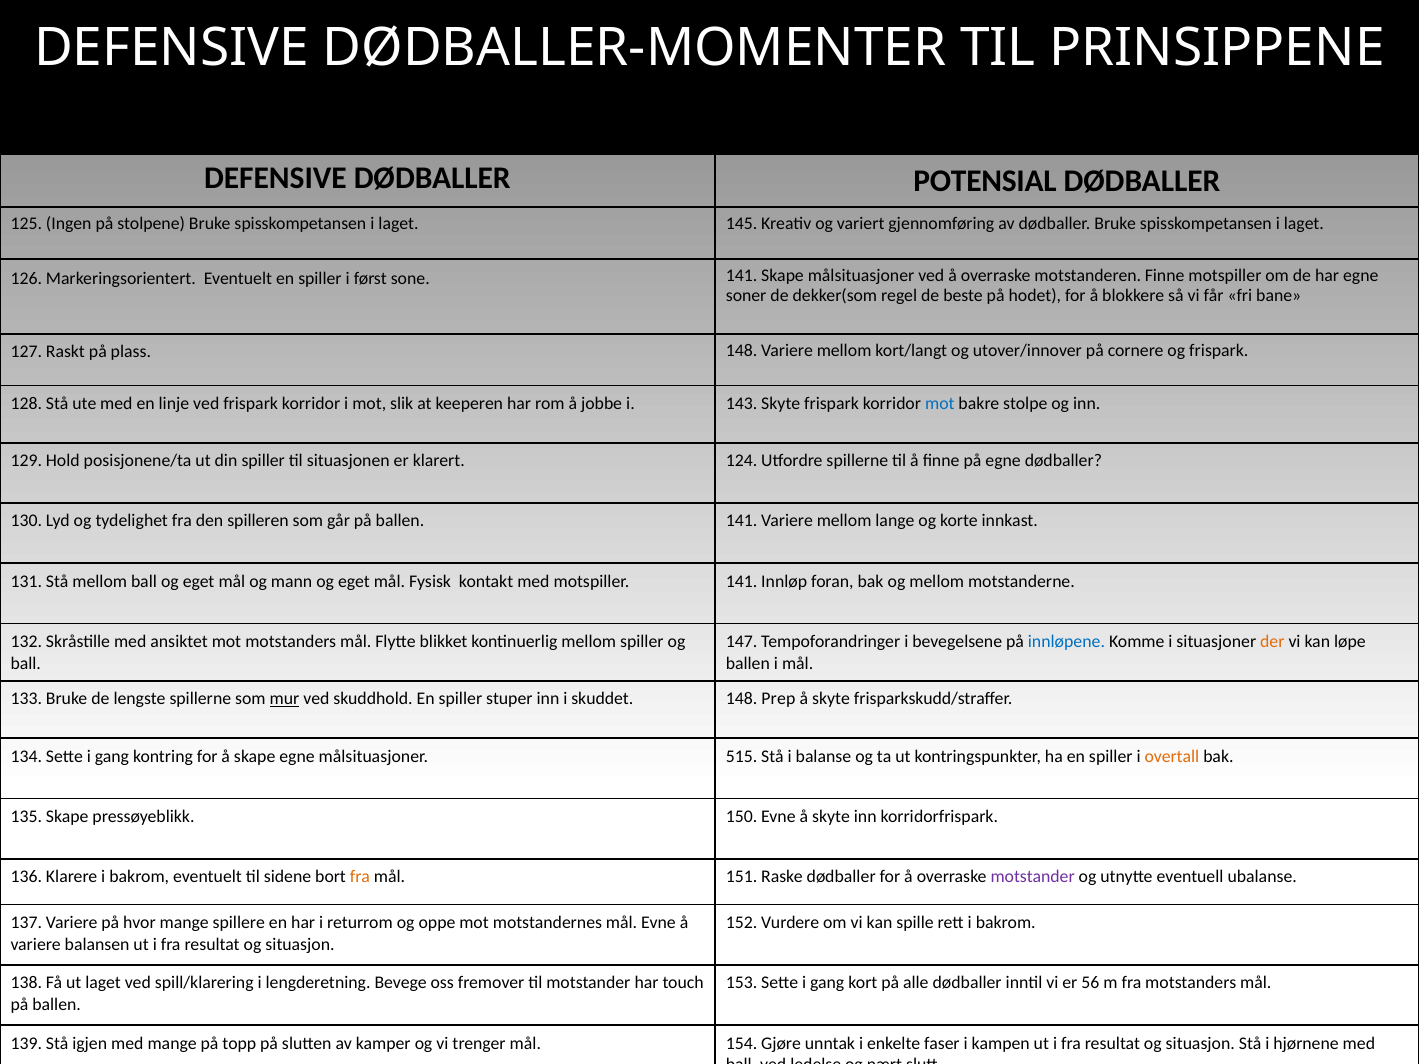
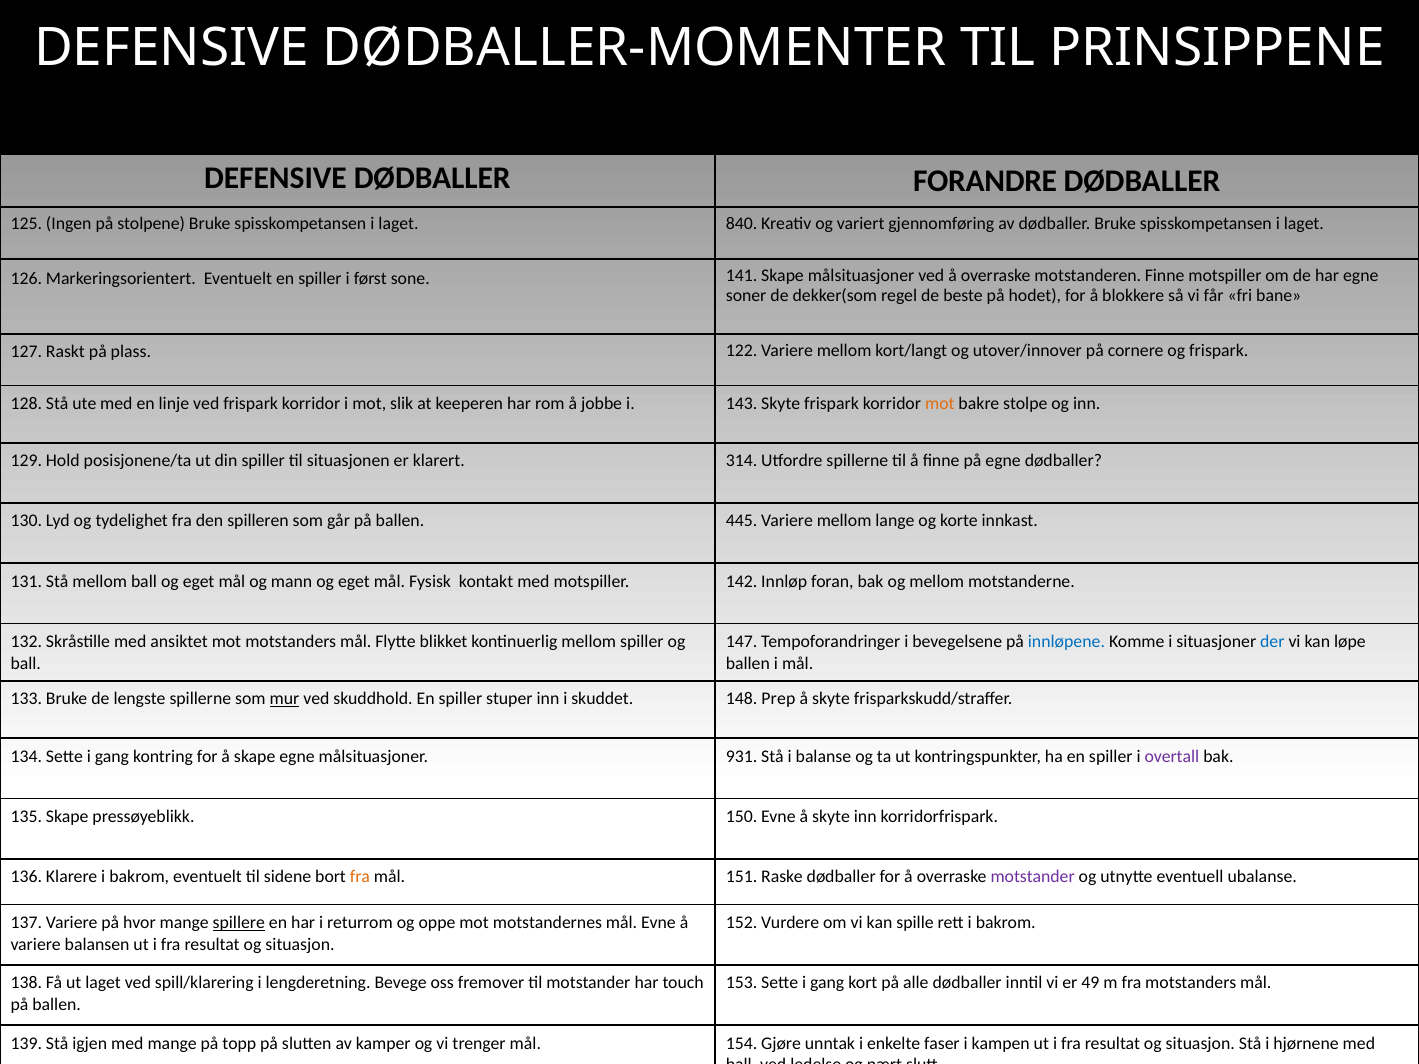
POTENSIAL: POTENSIAL -> FORANDRE
145: 145 -> 840
plass 148: 148 -> 122
mot at (940, 404) colour: blue -> orange
124: 124 -> 314
ballen 141: 141 -> 445
motspiller 141: 141 -> 142
der colour: orange -> blue
515: 515 -> 931
overtall colour: orange -> purple
spillere underline: none -> present
56: 56 -> 49
